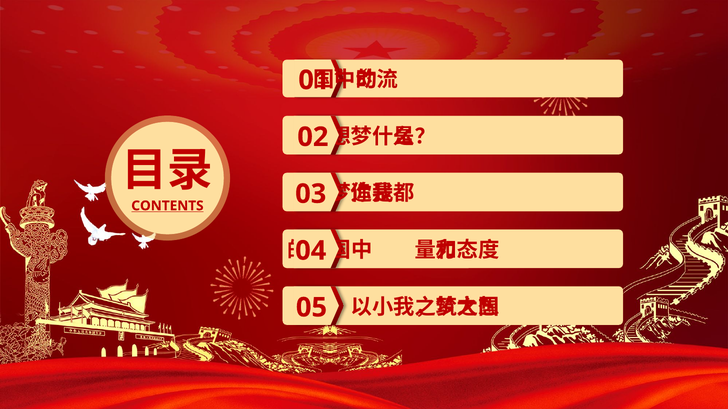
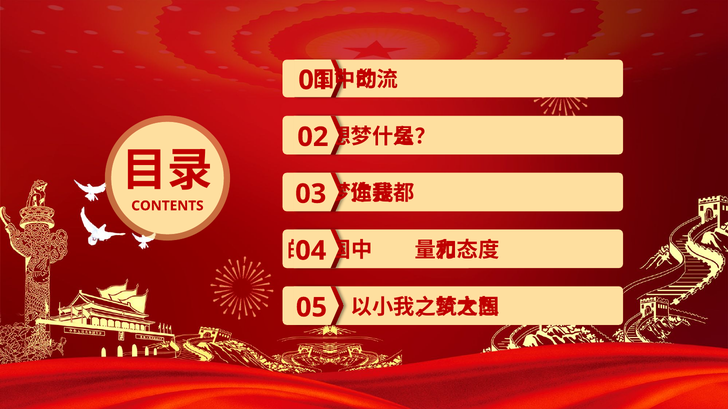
CONTENTS underline: present -> none
